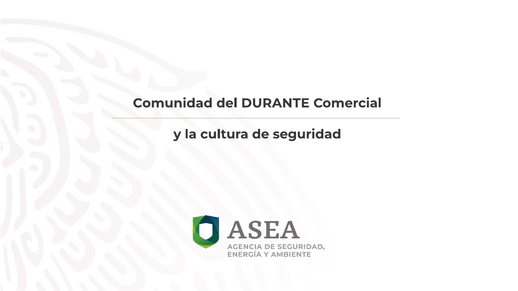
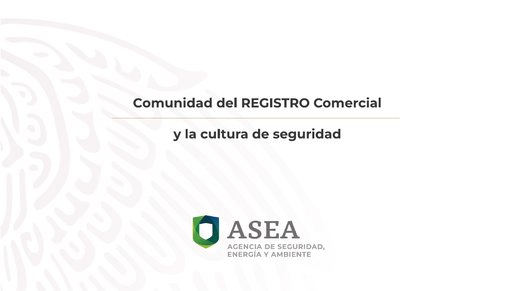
DURANTE: DURANTE -> REGISTRO
